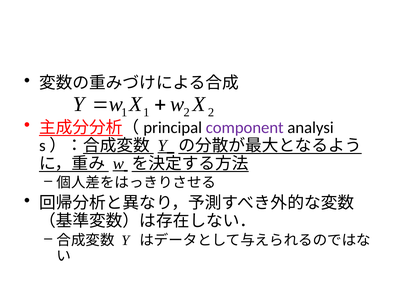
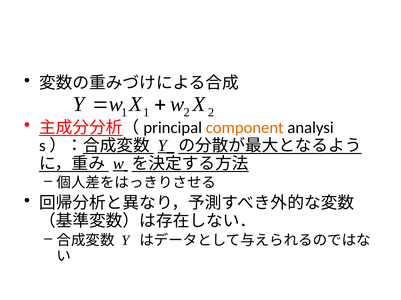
component colour: purple -> orange
